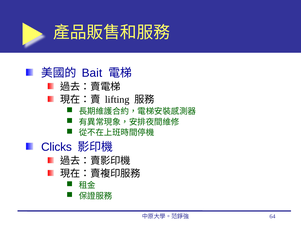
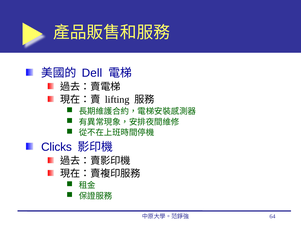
Bait: Bait -> Dell
